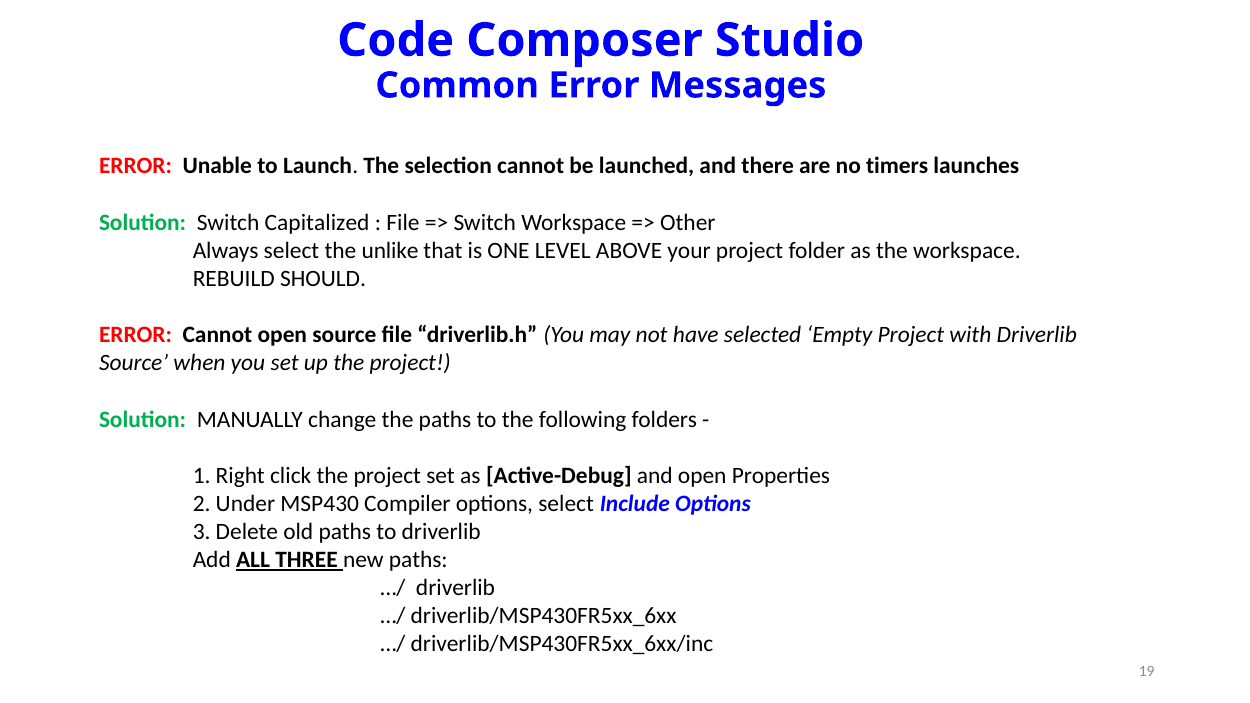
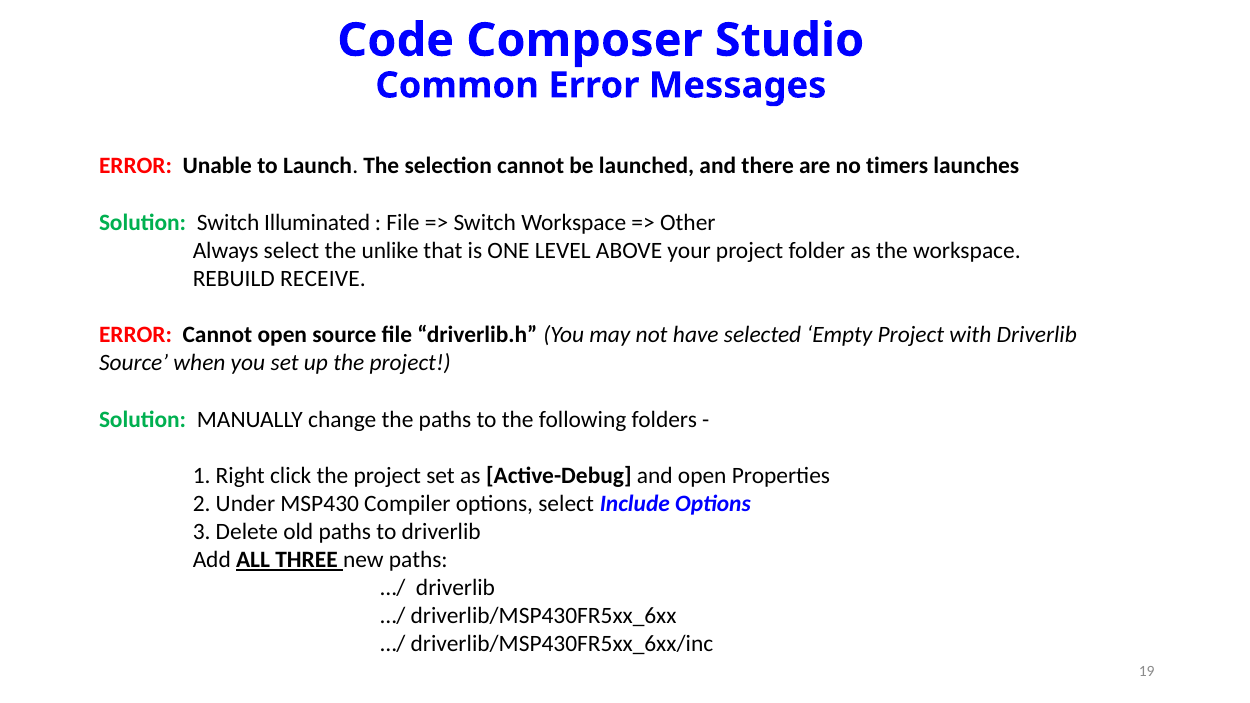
Capitalized: Capitalized -> Illuminated
SHOULD: SHOULD -> RECEIVE
